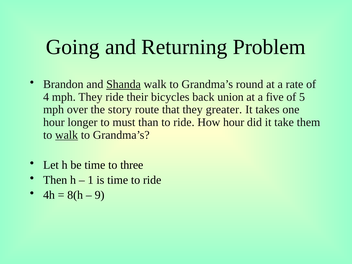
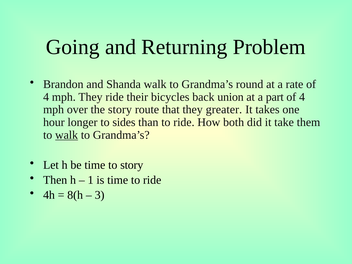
Shanda underline: present -> none
five: five -> part
5 at (302, 97): 5 -> 4
must: must -> sides
How hour: hour -> both
to three: three -> story
9: 9 -> 3
